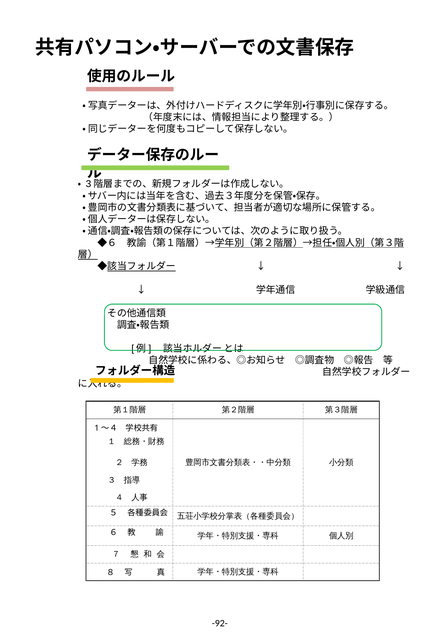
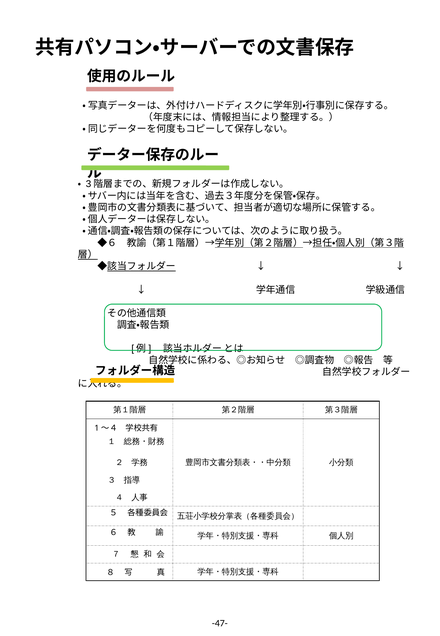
-92-: -92- -> -47-
